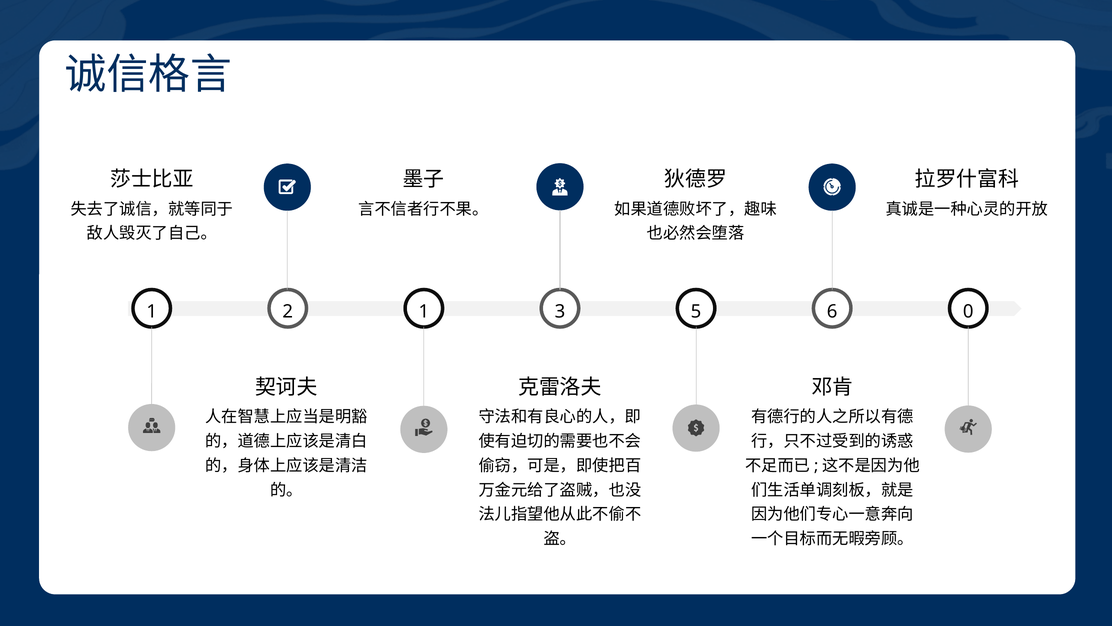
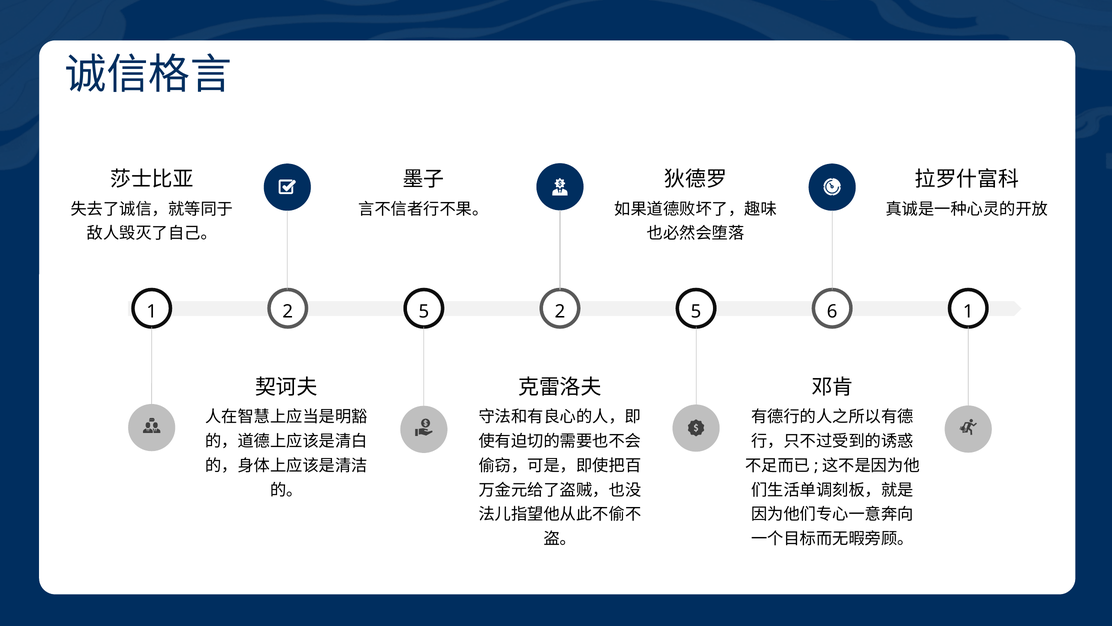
1 1: 1 -> 5
2 3: 3 -> 2
5 0: 0 -> 1
